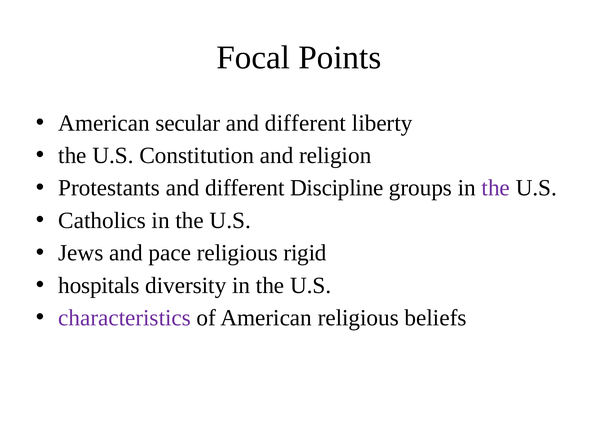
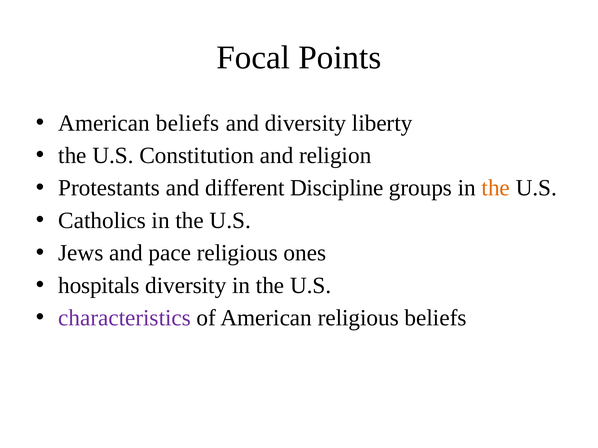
American secular: secular -> beliefs
different at (305, 123): different -> diversity
the at (496, 188) colour: purple -> orange
rigid: rigid -> ones
